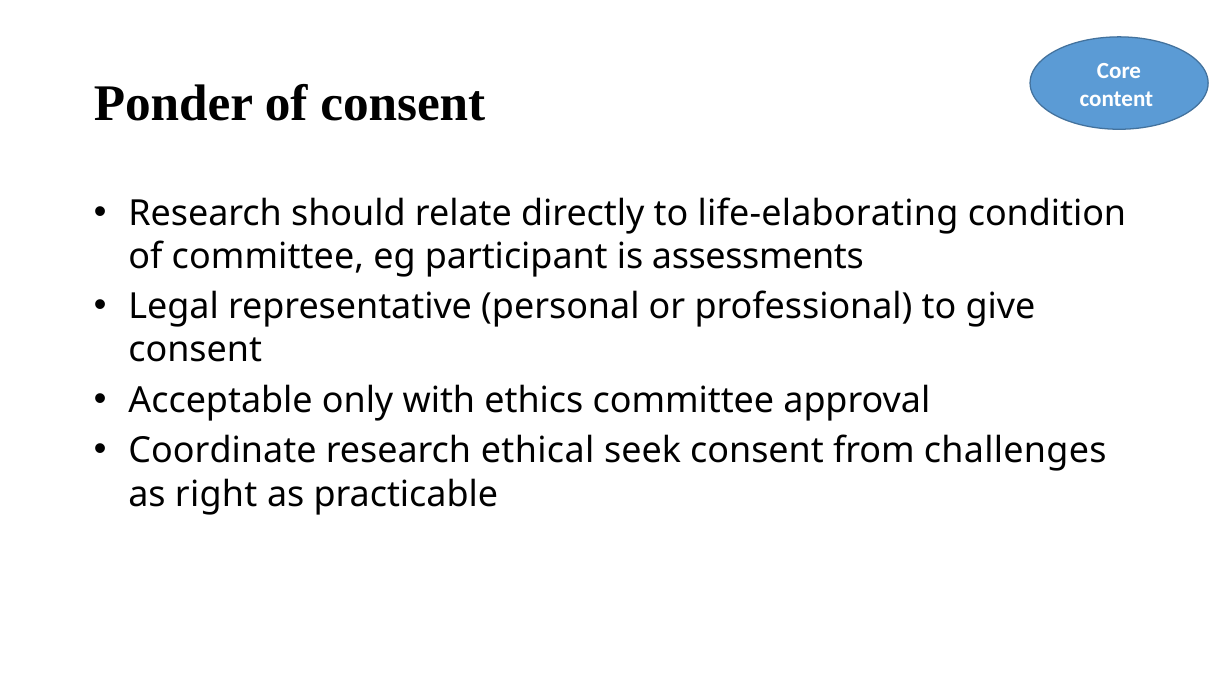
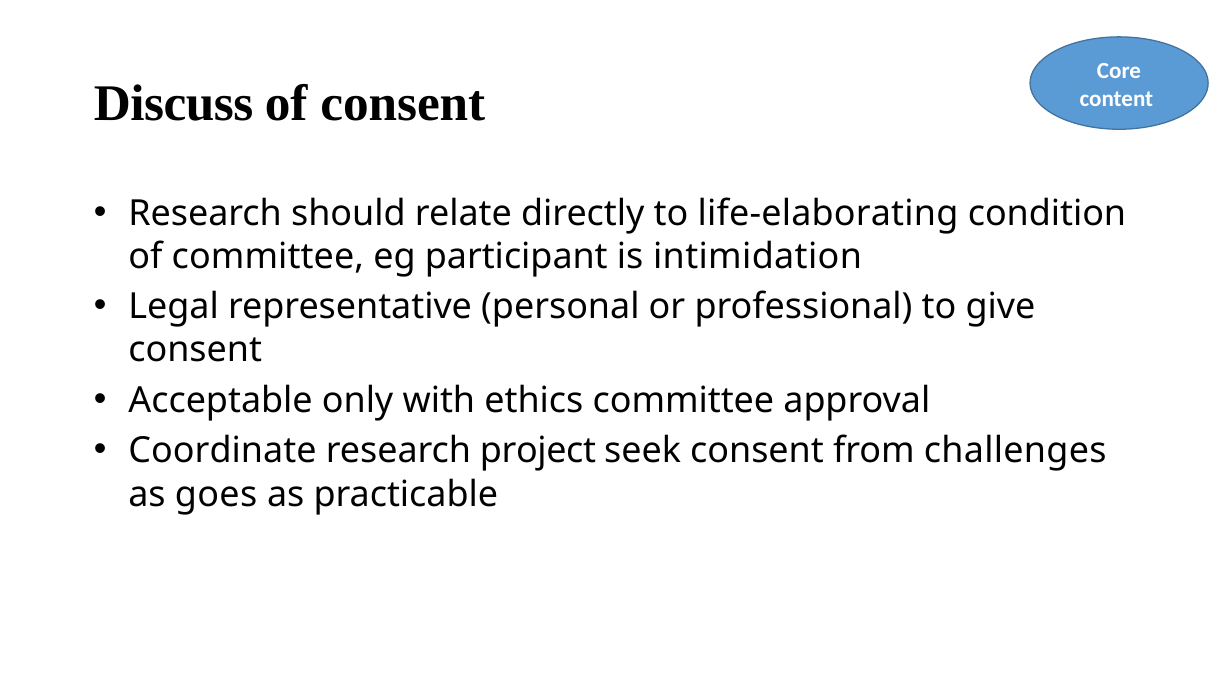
Ponder: Ponder -> Discuss
assessments: assessments -> intimidation
ethical: ethical -> project
right: right -> goes
